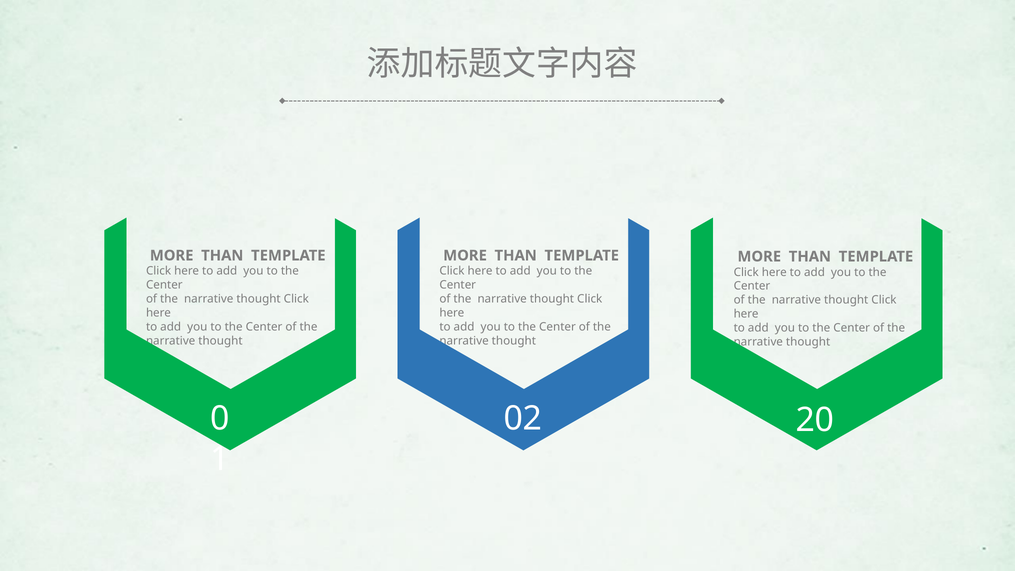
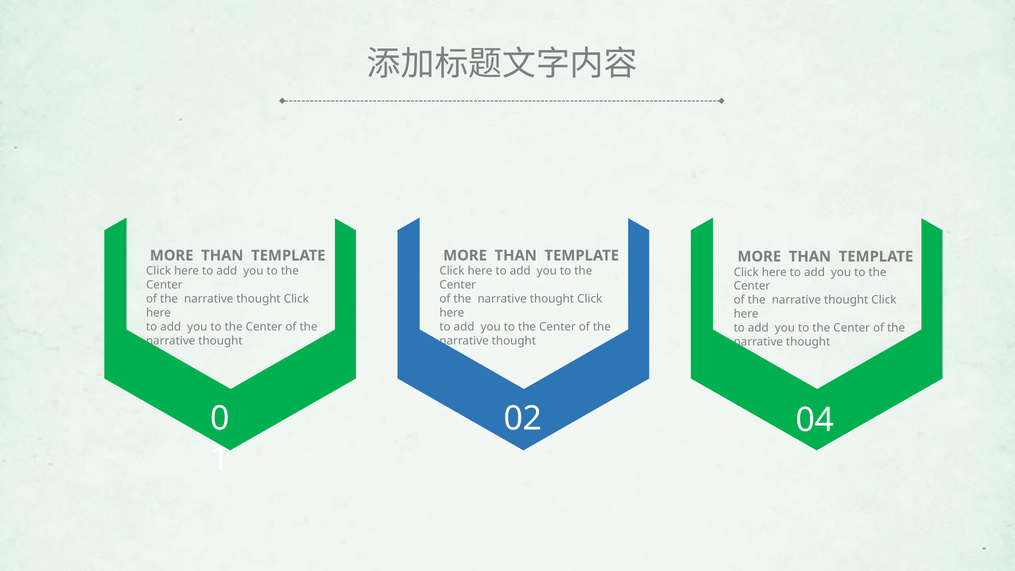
20: 20 -> 04
